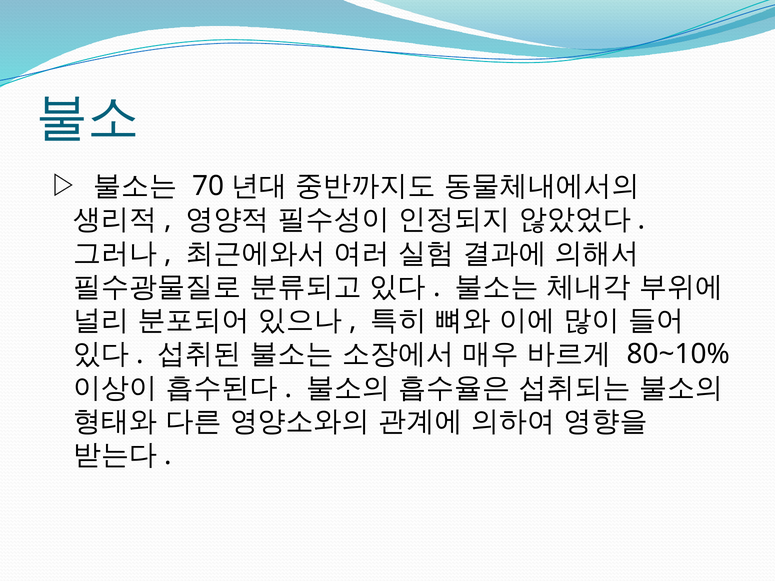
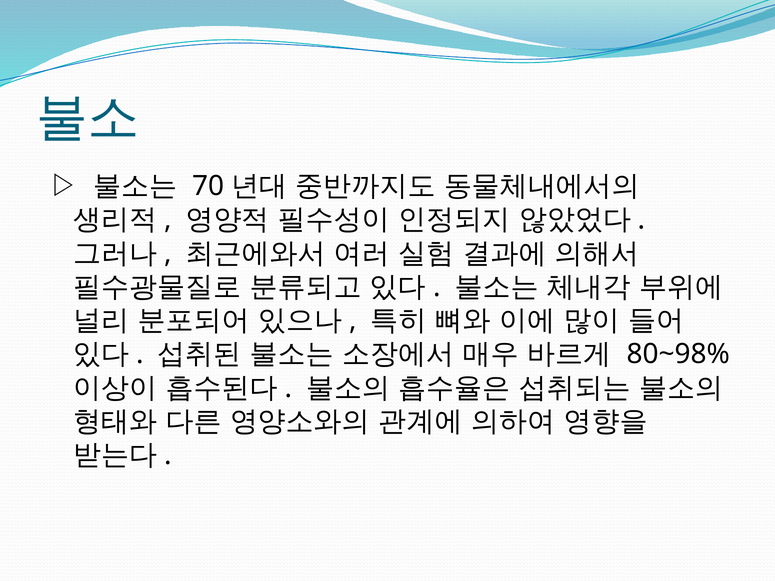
80~10%: 80~10% -> 80~98%
